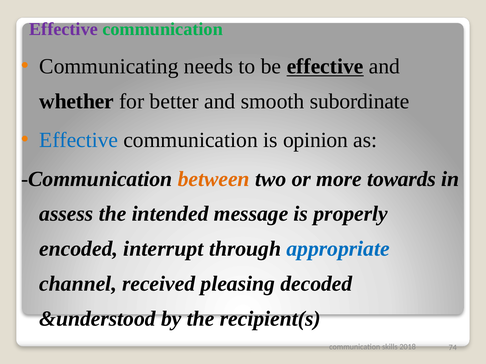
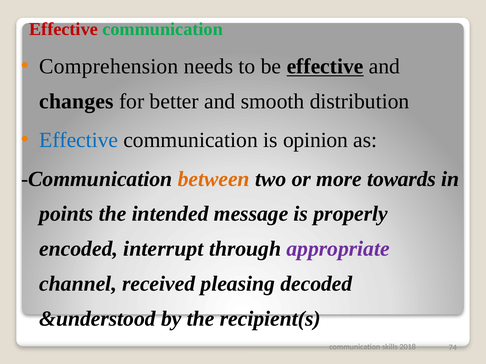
Effective at (64, 29) colour: purple -> red
Communicating: Communicating -> Comprehension
whether: whether -> changes
subordinate: subordinate -> distribution
assess: assess -> points
appropriate colour: blue -> purple
